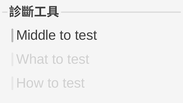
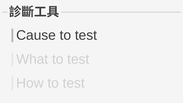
Middle: Middle -> Cause
